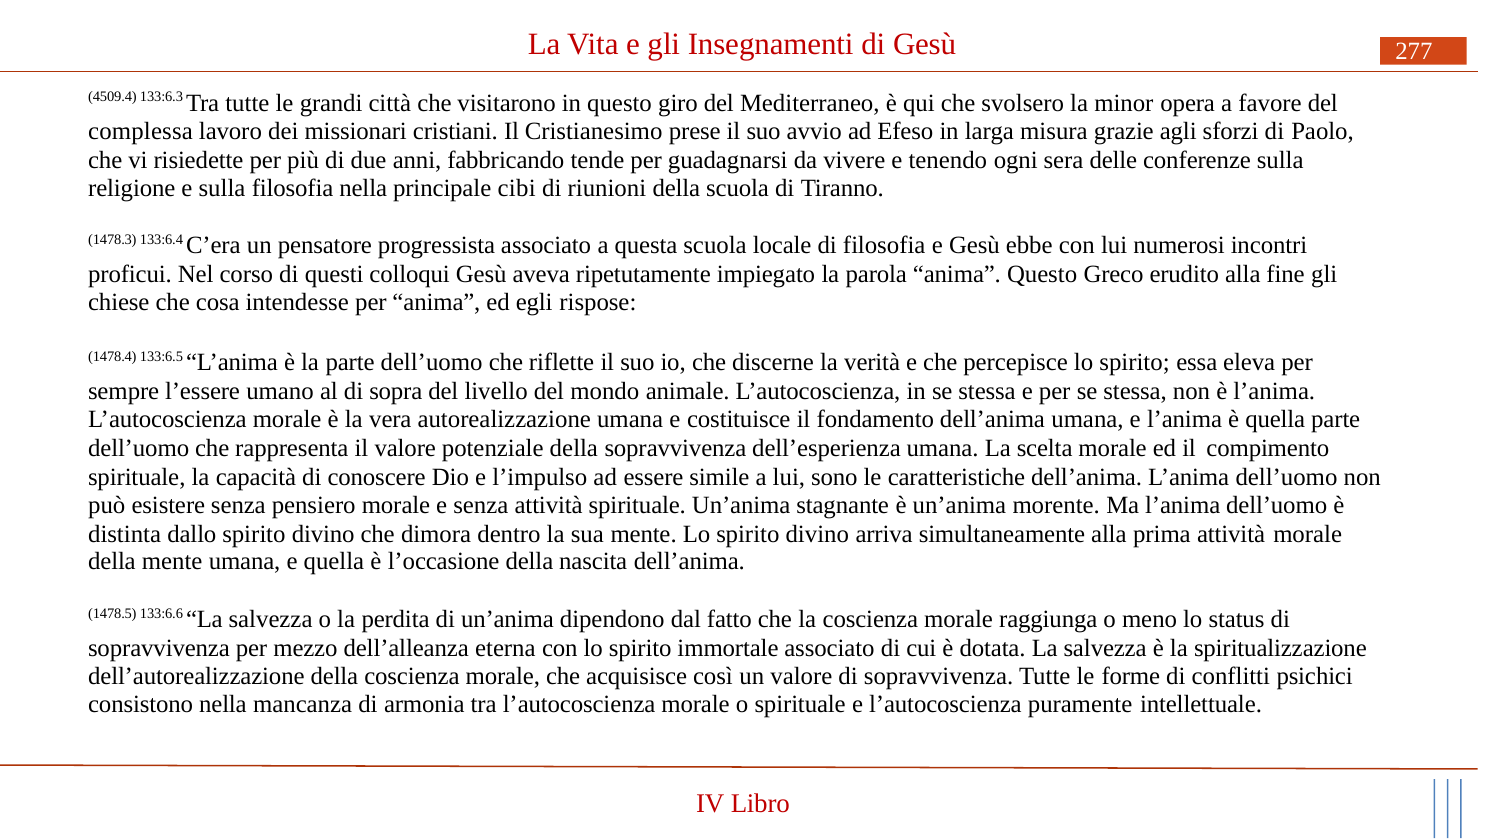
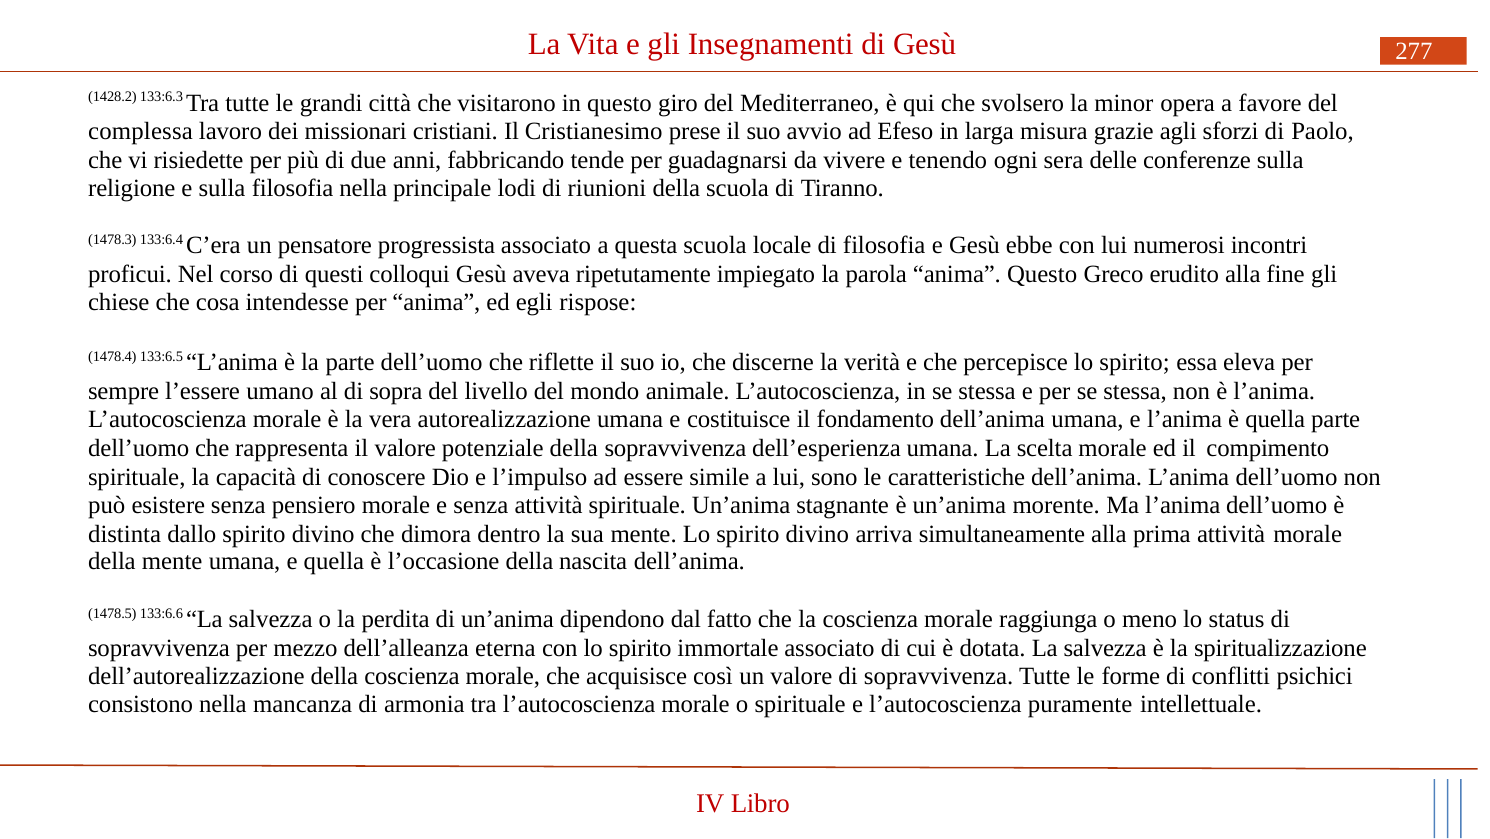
4509.4: 4509.4 -> 1428.2
cibi: cibi -> lodi
